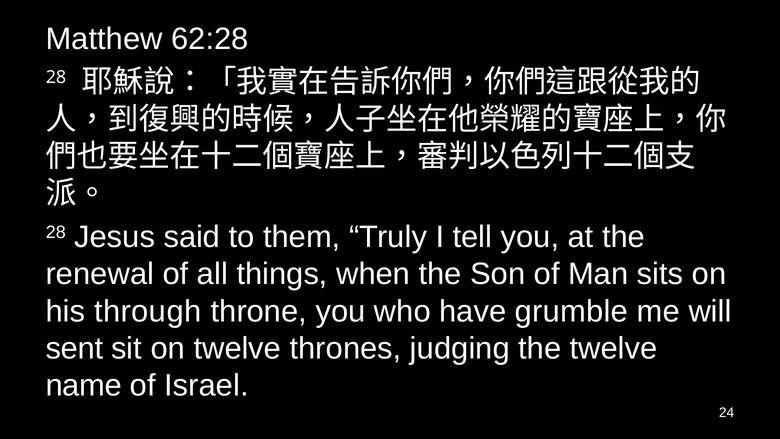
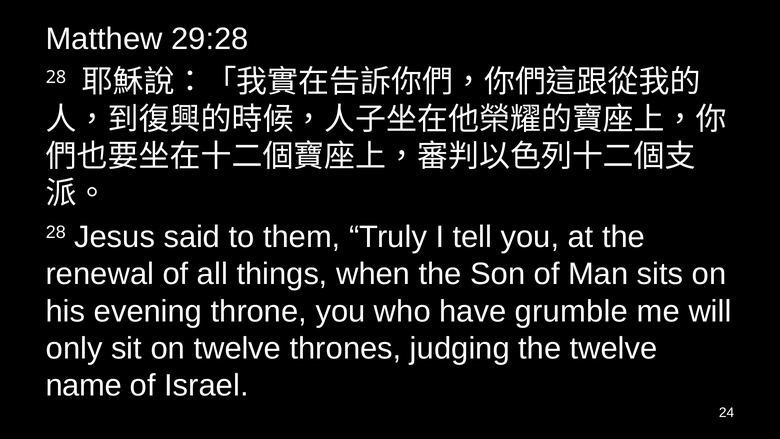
62:28: 62:28 -> 29:28
through: through -> evening
sent: sent -> only
